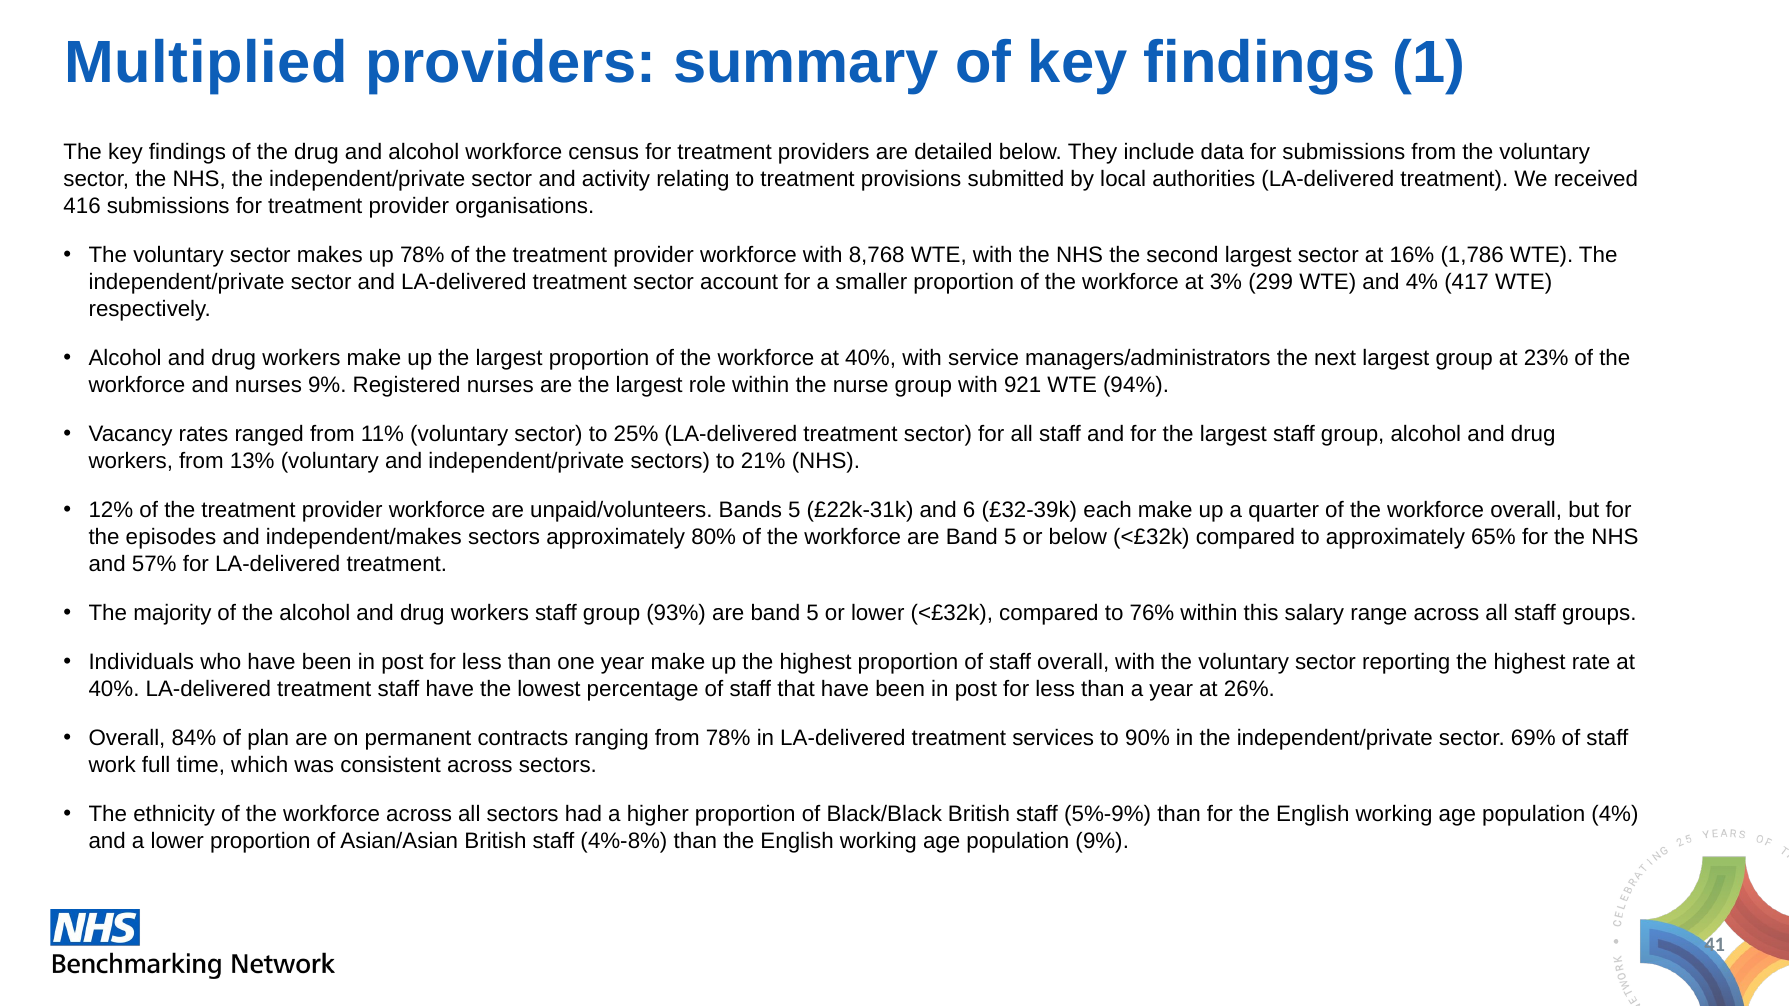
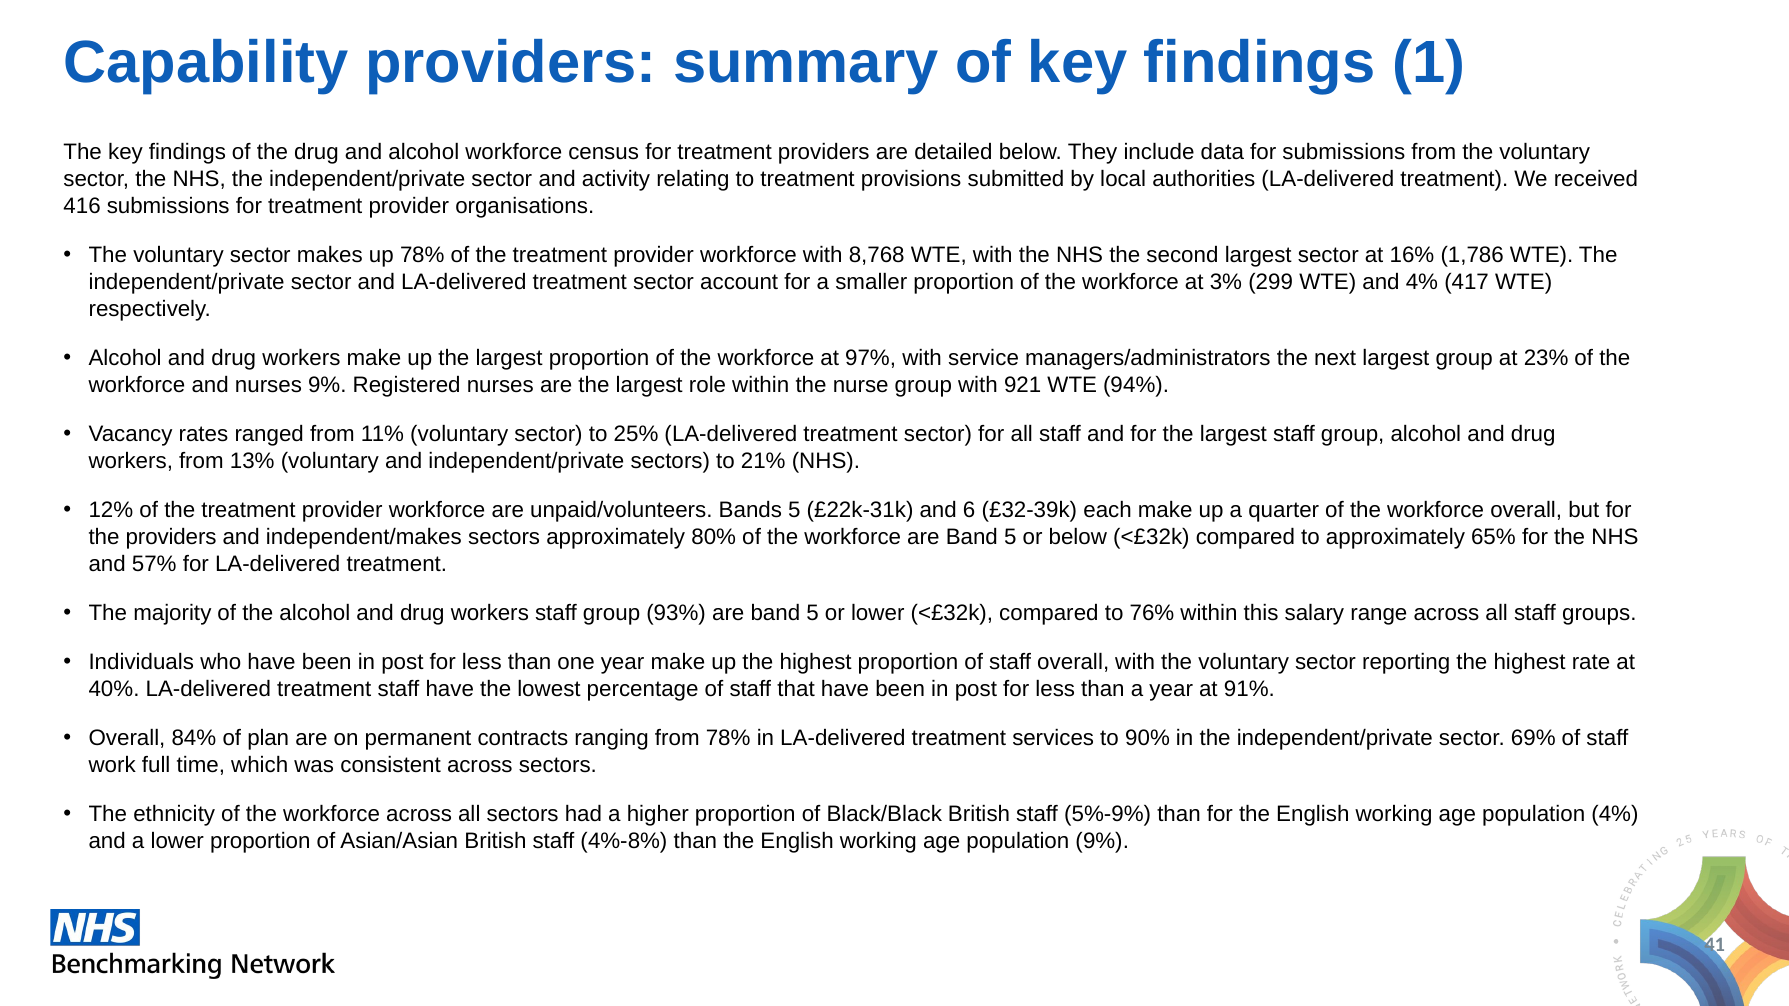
Multiplied: Multiplied -> Capability
workforce at 40%: 40% -> 97%
the episodes: episodes -> providers
26%: 26% -> 91%
